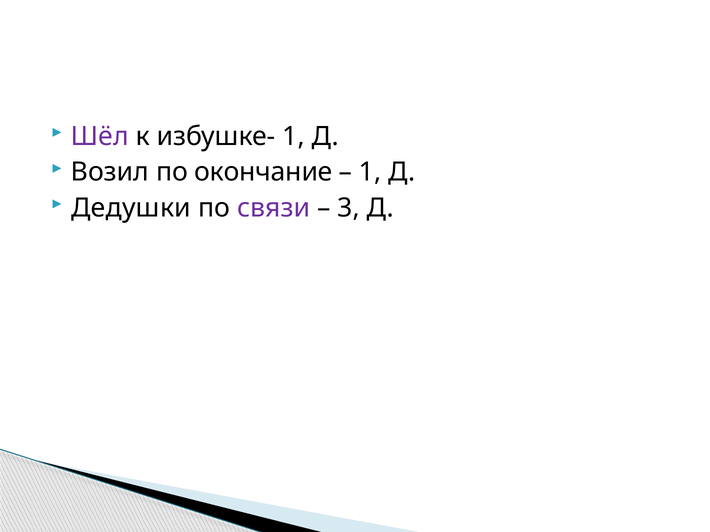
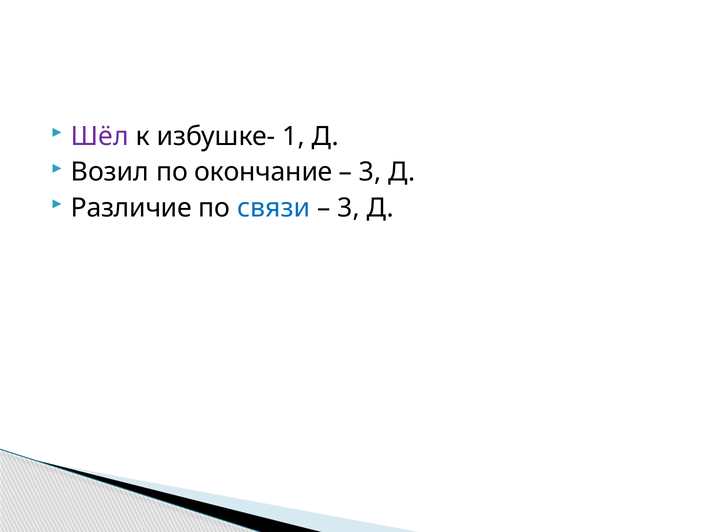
1 at (370, 172): 1 -> 3
Дедушки: Дедушки -> Различие
связи colour: purple -> blue
